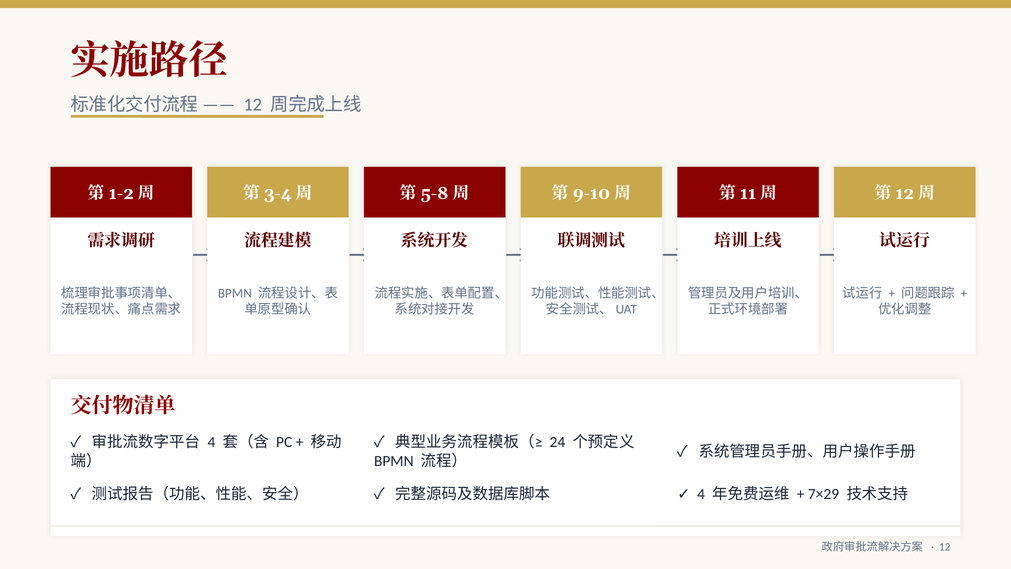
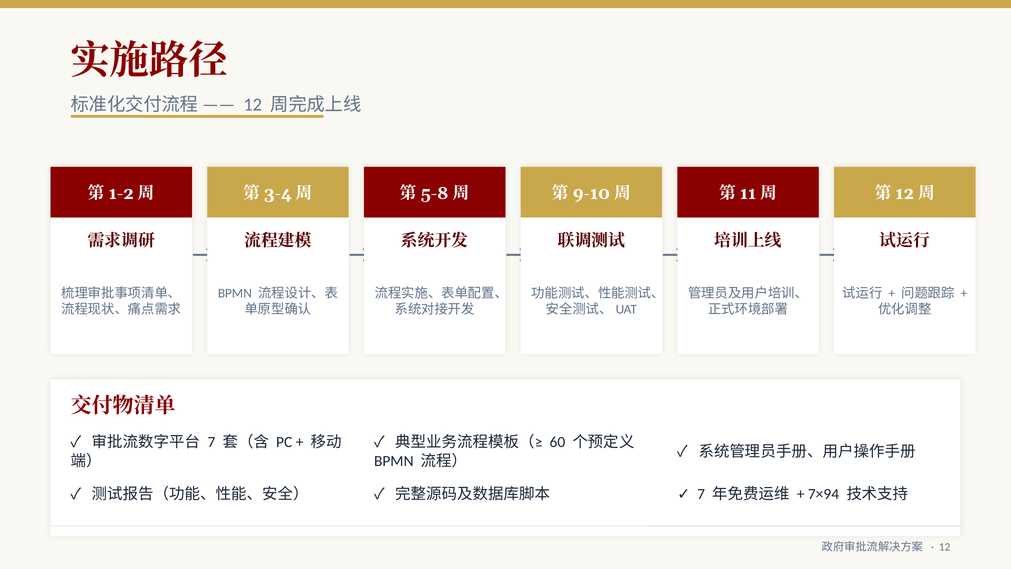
4 at (211, 442): 4 -> 7
24: 24 -> 60
4 at (701, 494): 4 -> 7
7×29: 7×29 -> 7×94
